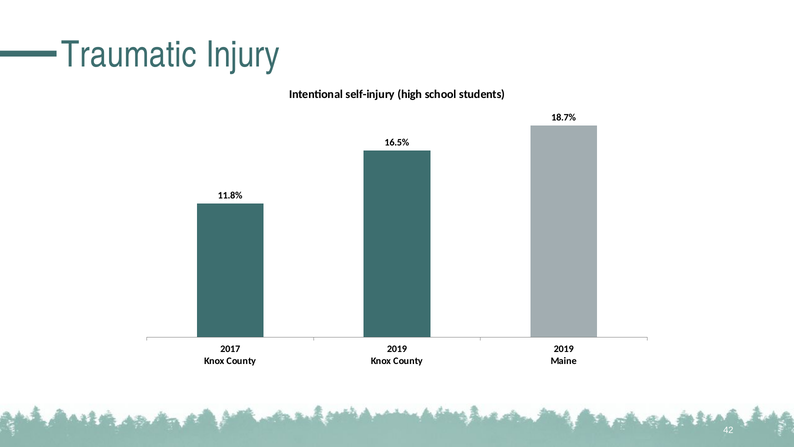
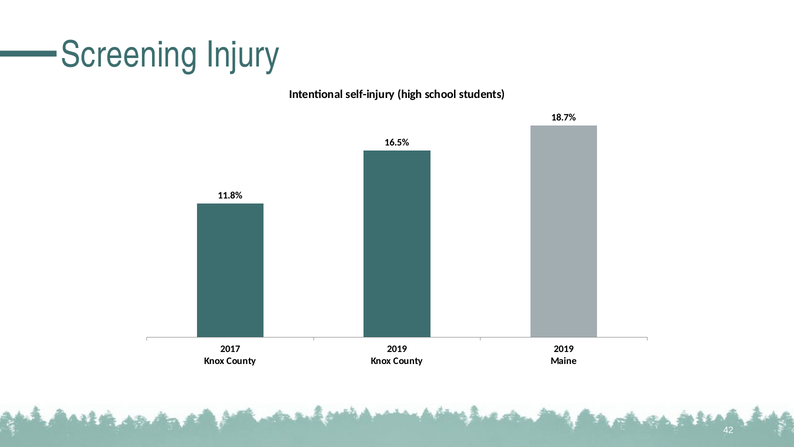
Traumatic: Traumatic -> Screening
